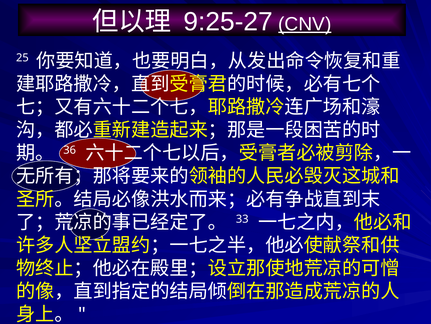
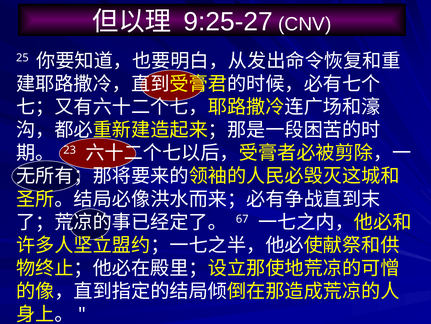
CNV underline: present -> none
36: 36 -> 23
33: 33 -> 67
